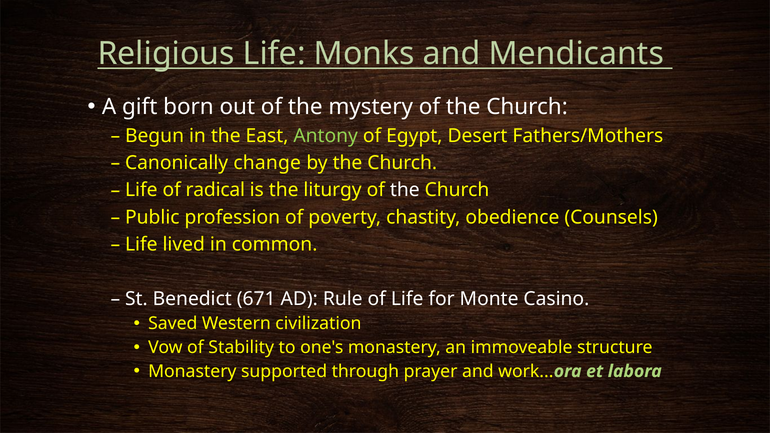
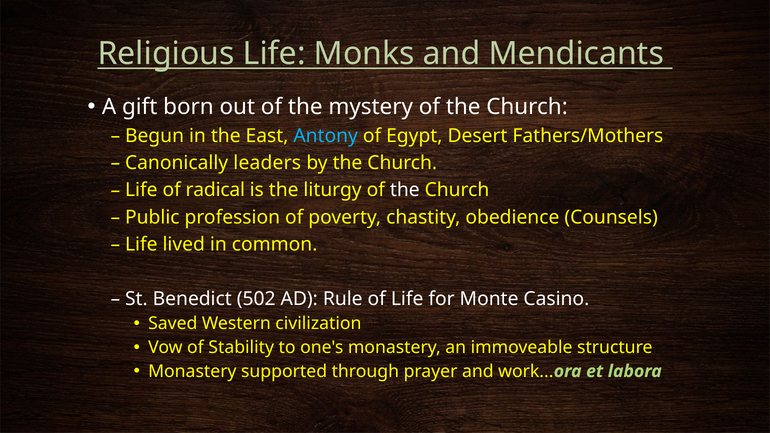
Antony colour: light green -> light blue
change: change -> leaders
671: 671 -> 502
